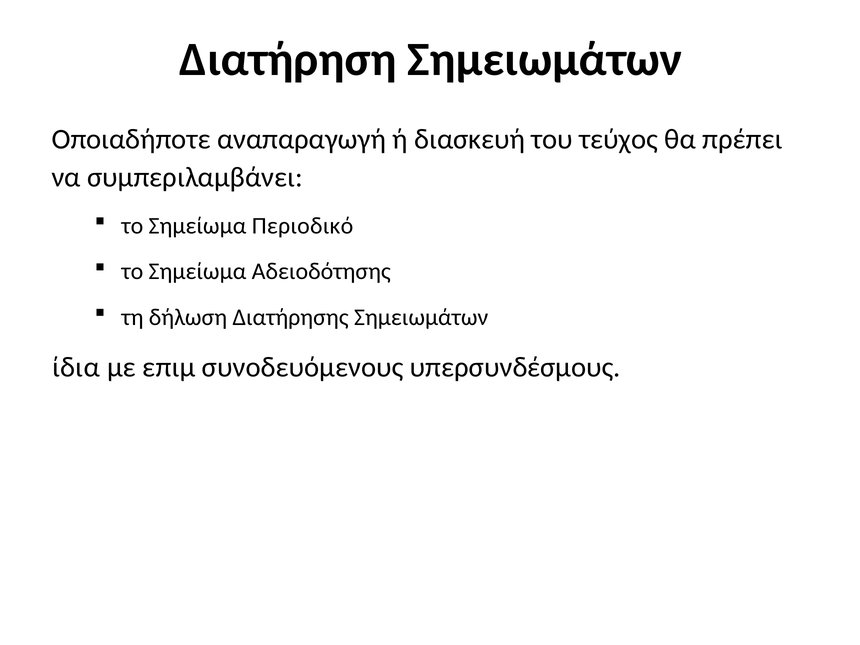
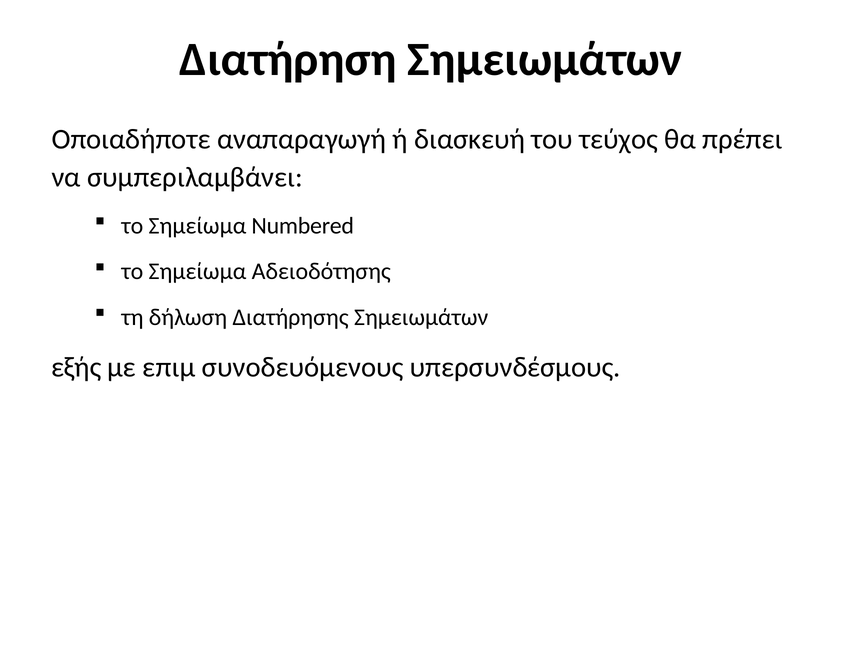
Περιοδικό: Περιοδικό -> Numbered
ίδια: ίδια -> εξής
